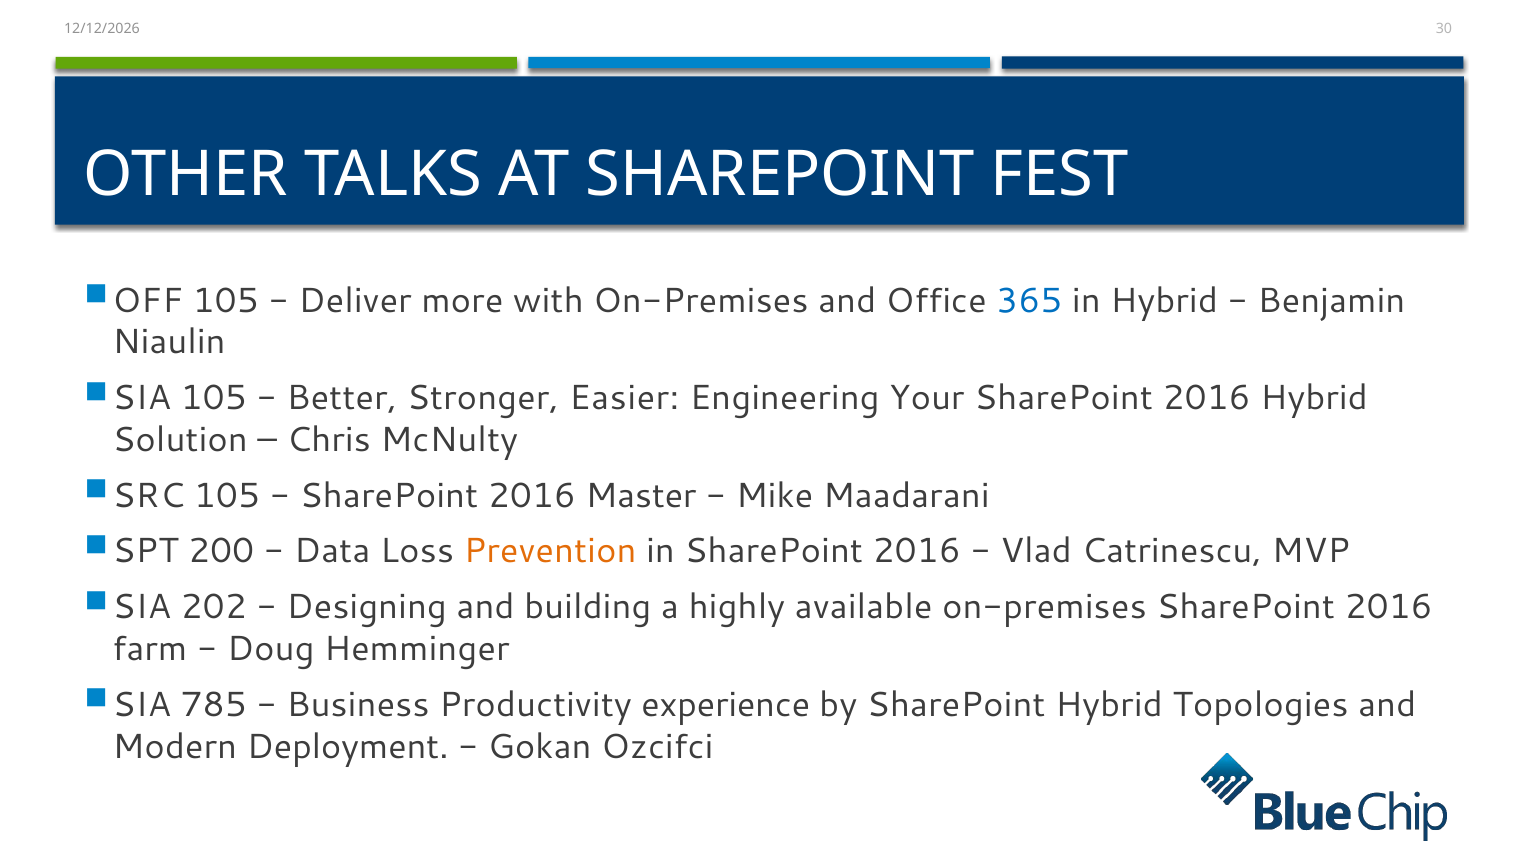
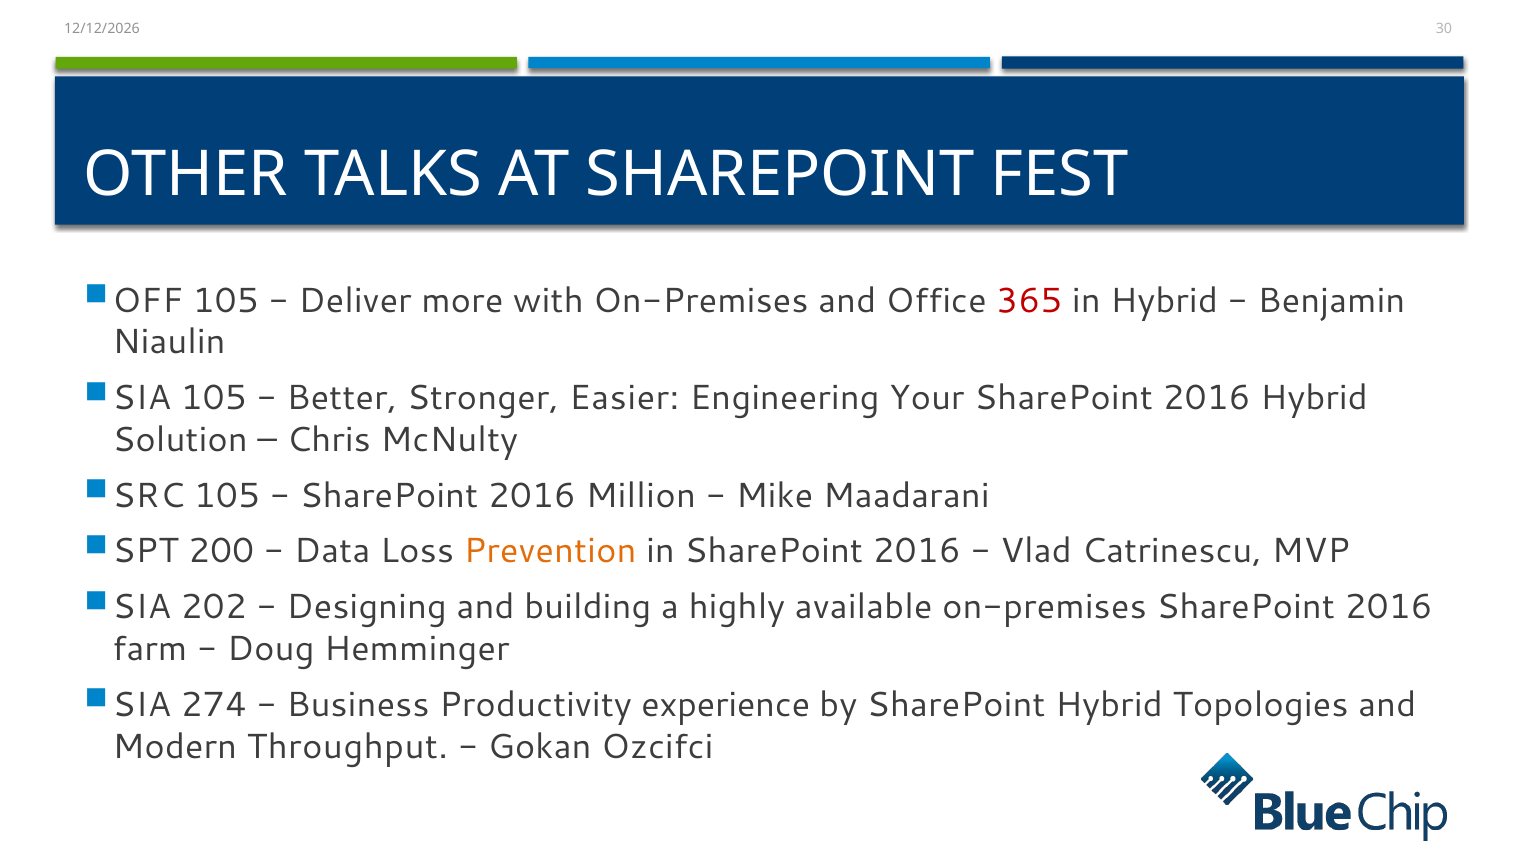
365 colour: blue -> red
Master: Master -> Million
785: 785 -> 274
Deployment: Deployment -> Throughput
